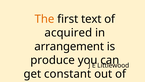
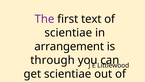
The colour: orange -> purple
acquired at (68, 33): acquired -> scientiae
produce: produce -> through
get constant: constant -> scientiae
